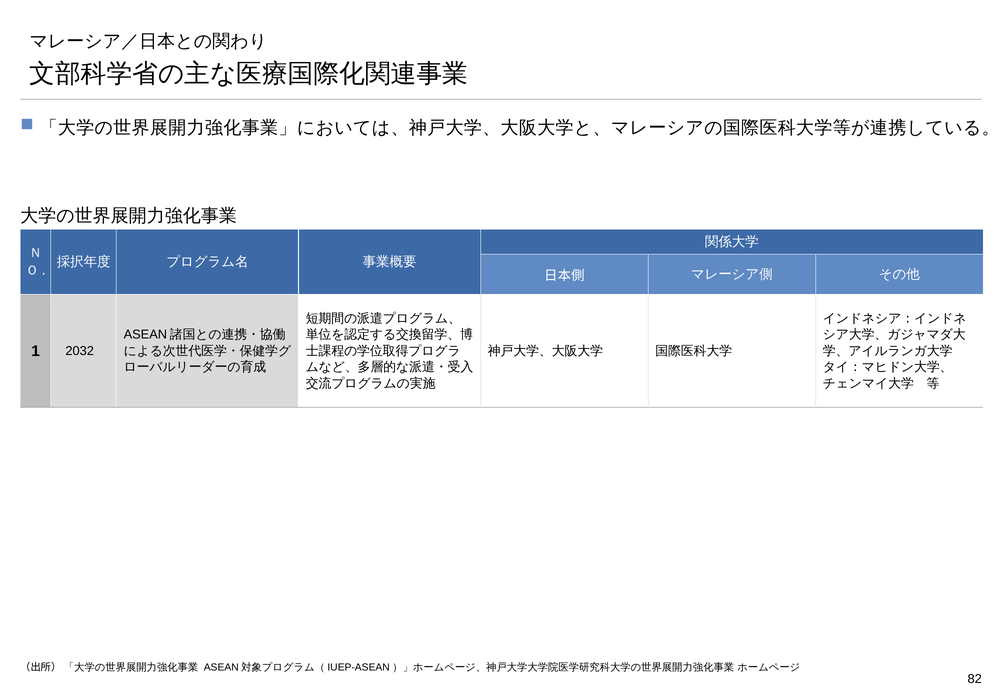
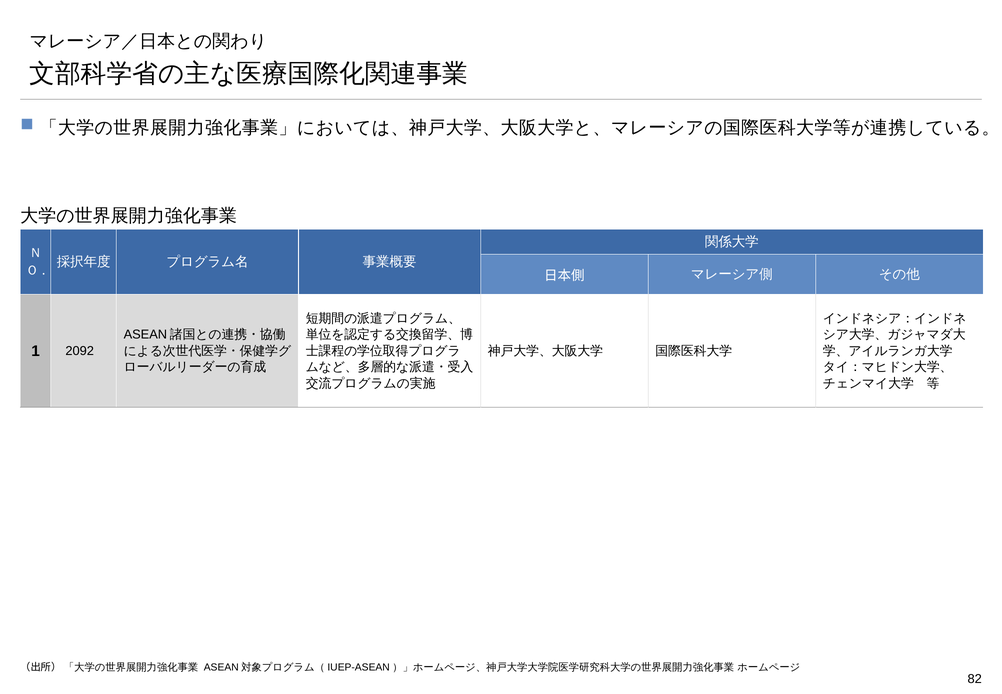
2032: 2032 -> 2092
